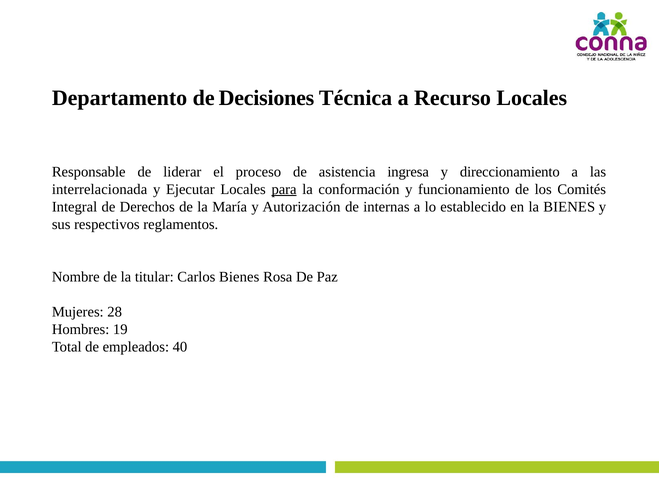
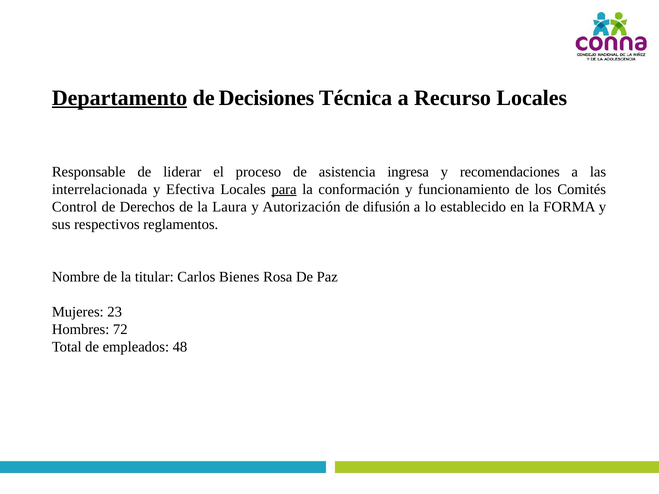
Departamento underline: none -> present
direccionamiento: direccionamiento -> recomendaciones
Ejecutar: Ejecutar -> Efectiva
Integral: Integral -> Control
María: María -> Laura
internas: internas -> difusión
la BIENES: BIENES -> FORMA
28: 28 -> 23
19: 19 -> 72
40: 40 -> 48
